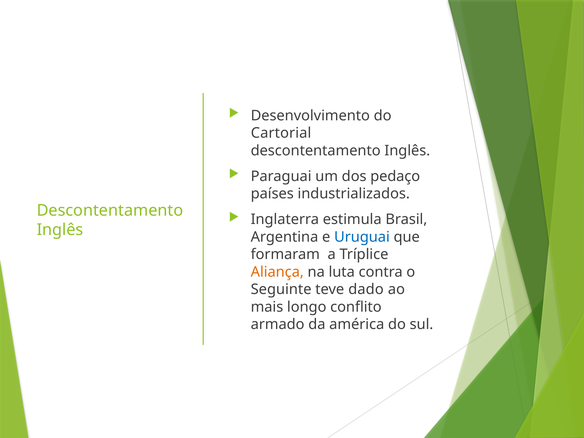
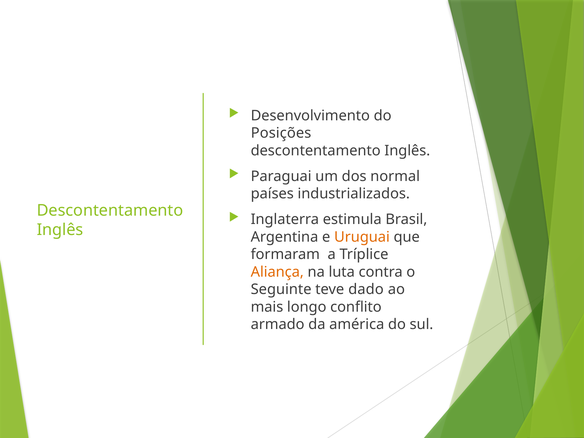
Cartorial: Cartorial -> Posições
pedaço: pedaço -> normal
Uruguai colour: blue -> orange
